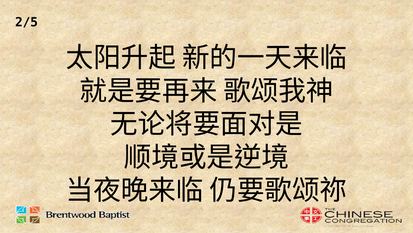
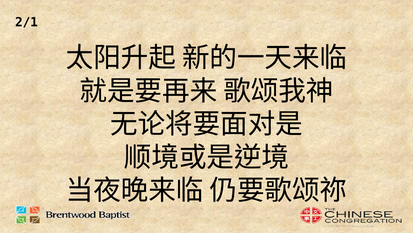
2/5: 2/5 -> 2/1
